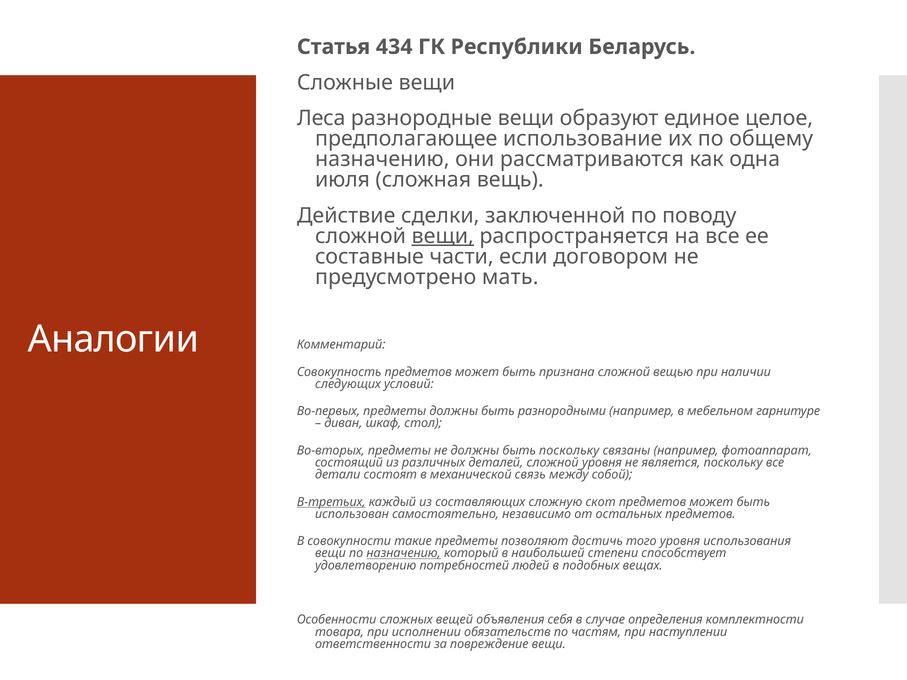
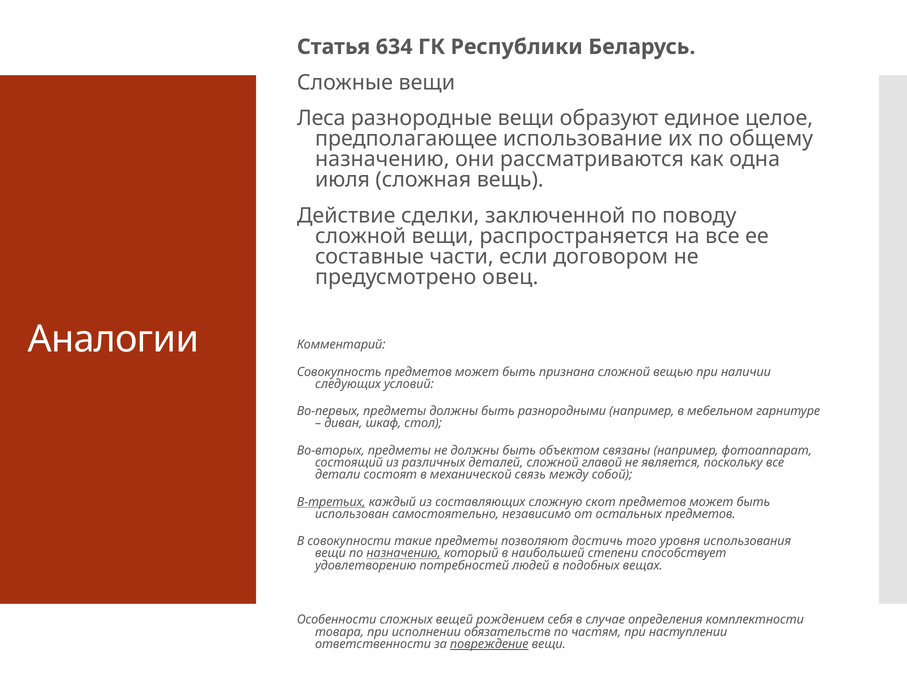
434: 434 -> 634
вещи at (443, 236) underline: present -> none
мать: мать -> овец
быть поскольку: поскольку -> объектом
сложной уровня: уровня -> главой
объявления: объявления -> рождением
повреждение underline: none -> present
